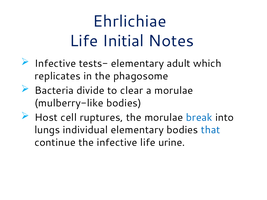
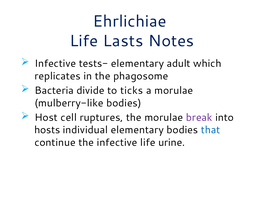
Initial: Initial -> Lasts
clear: clear -> ticks
break colour: blue -> purple
lungs: lungs -> hosts
